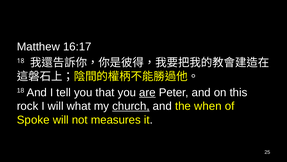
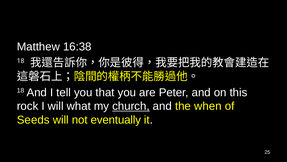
16:17: 16:17 -> 16:38
are underline: present -> none
Spoke: Spoke -> Seeds
measures: measures -> eventually
